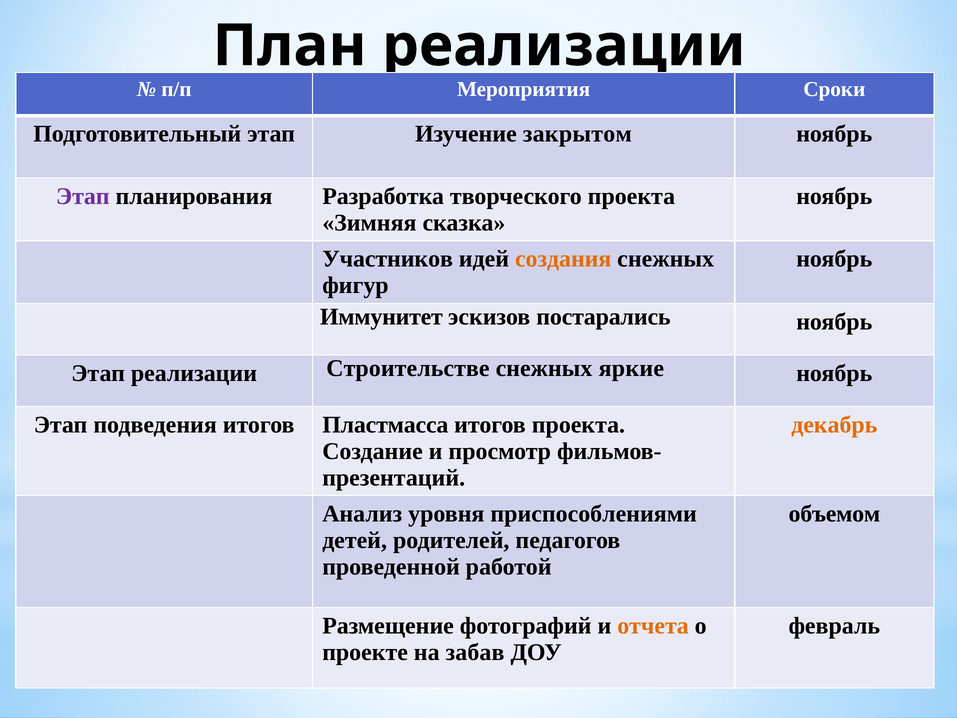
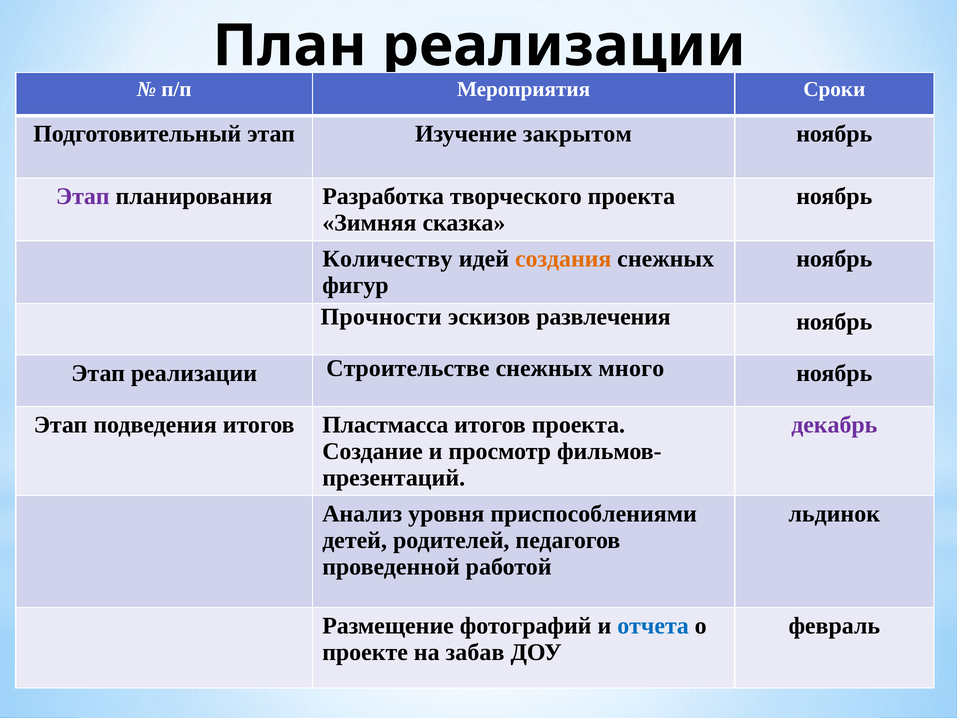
Участников: Участников -> Количеству
Иммунитет: Иммунитет -> Прочности
постарались: постарались -> развлечения
яркие: яркие -> много
декабрь colour: orange -> purple
объемом: объемом -> льдинок
отчета colour: orange -> blue
